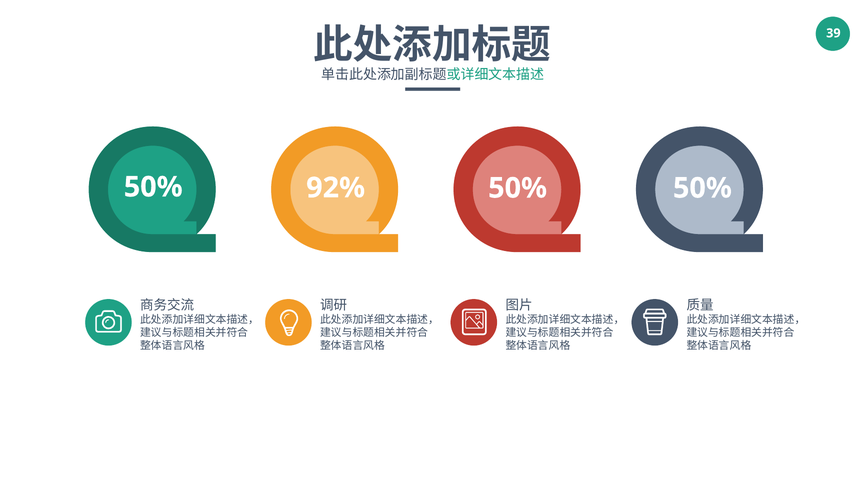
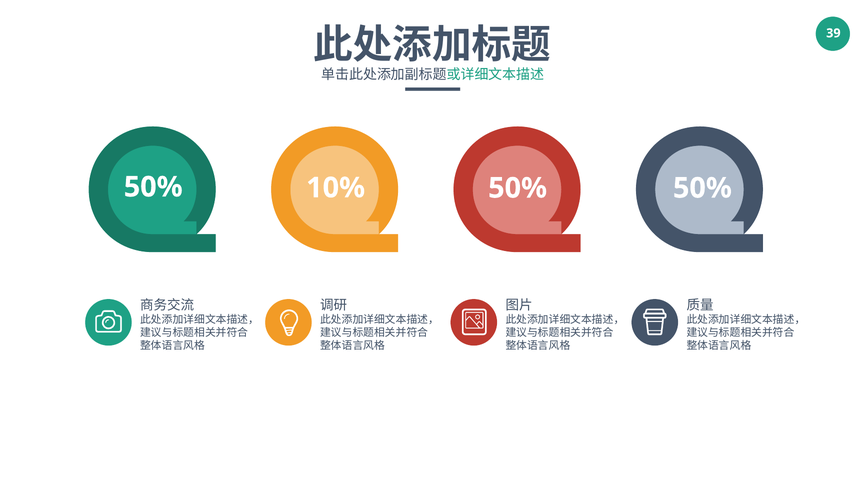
92%: 92% -> 10%
